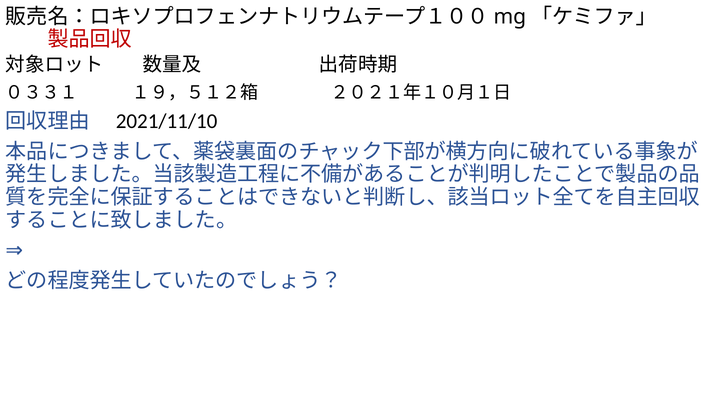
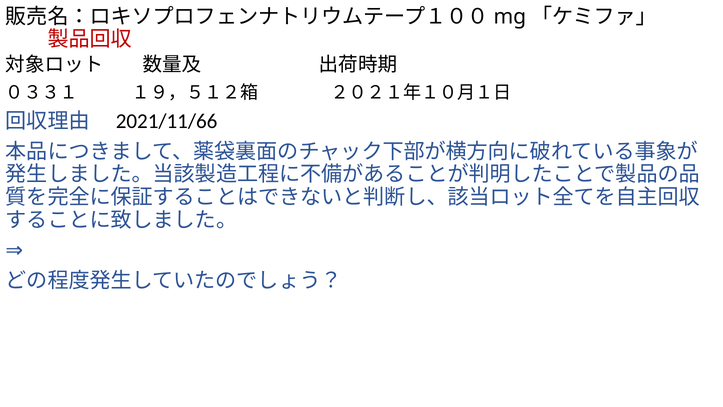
2021/11/10: 2021/11/10 -> 2021/11/66
